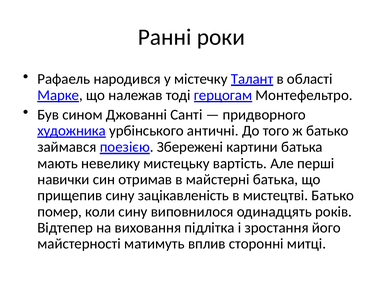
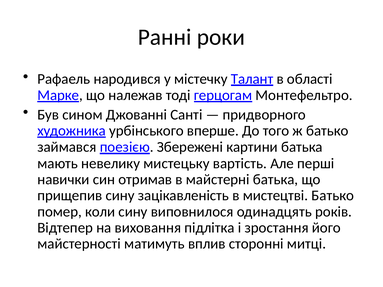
античні: античні -> вперше
